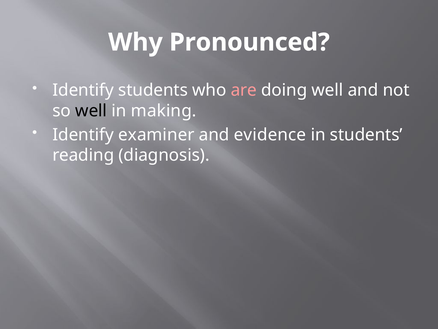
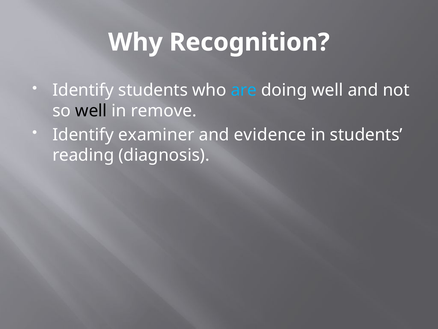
Pronounced: Pronounced -> Recognition
are colour: pink -> light blue
making: making -> remove
